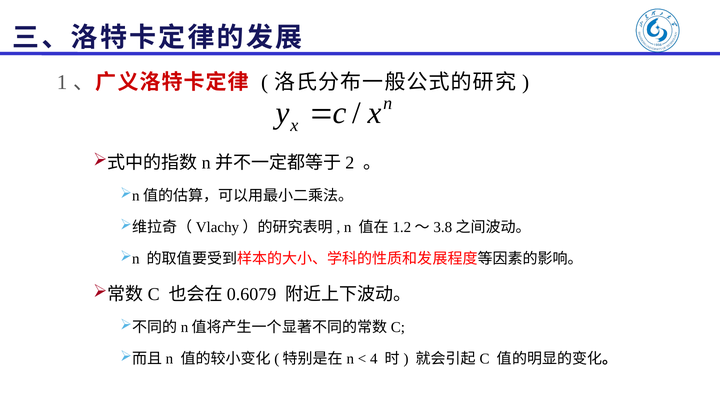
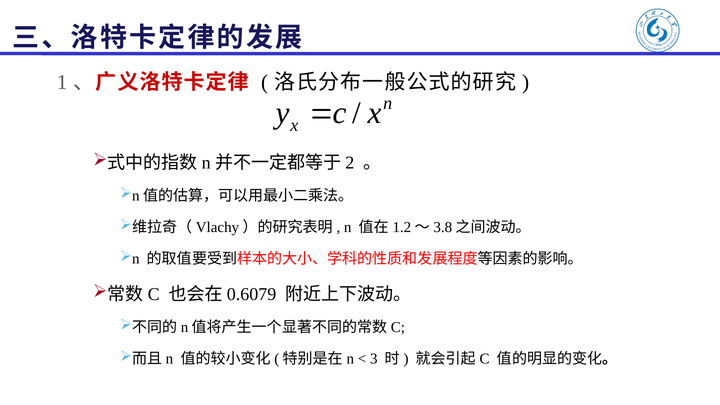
4: 4 -> 3
